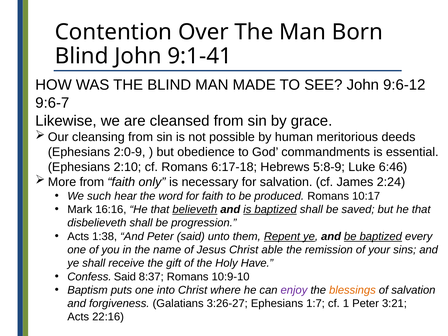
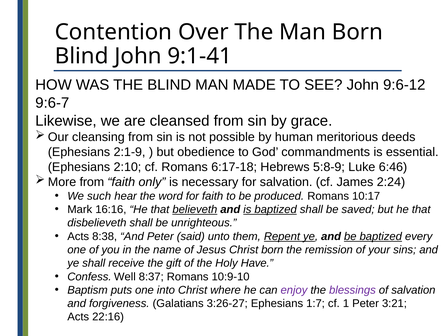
2:0-9: 2:0-9 -> 2:1-9
progression: progression -> unrighteous
1:38: 1:38 -> 8:38
Christ able: able -> born
Confess Said: Said -> Well
blessings colour: orange -> purple
